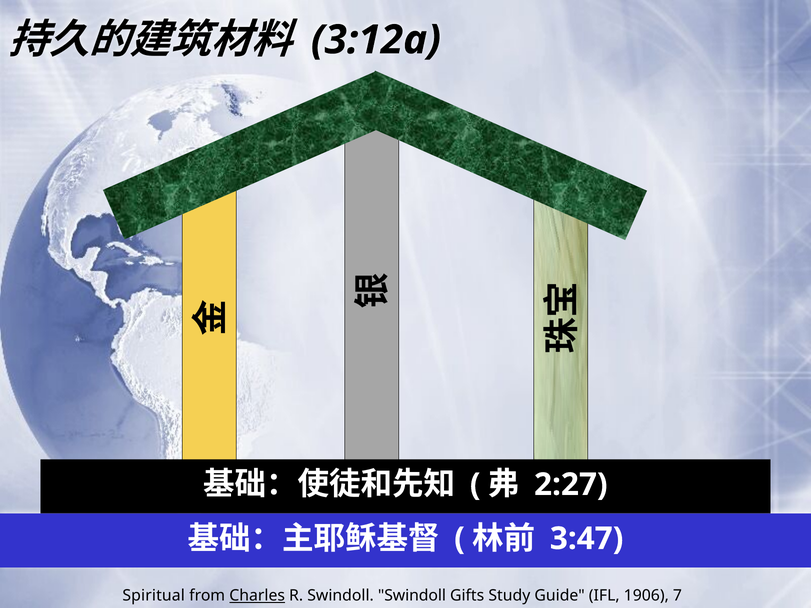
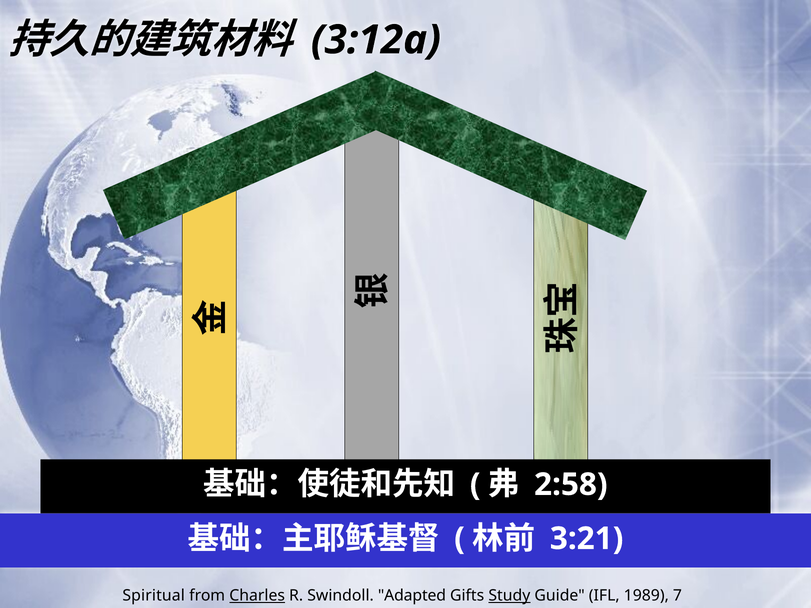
2:27: 2:27 -> 2:58
3:47: 3:47 -> 3:21
Swindoll Swindoll: Swindoll -> Adapted
Study underline: none -> present
1906: 1906 -> 1989
